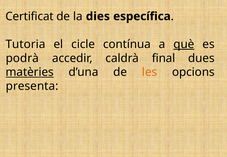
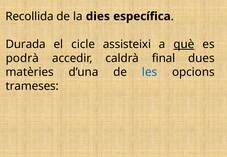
Certificat: Certificat -> Recollida
Tutoria: Tutoria -> Durada
contínua: contínua -> assisteixi
matèries underline: present -> none
les colour: orange -> blue
presenta: presenta -> trameses
